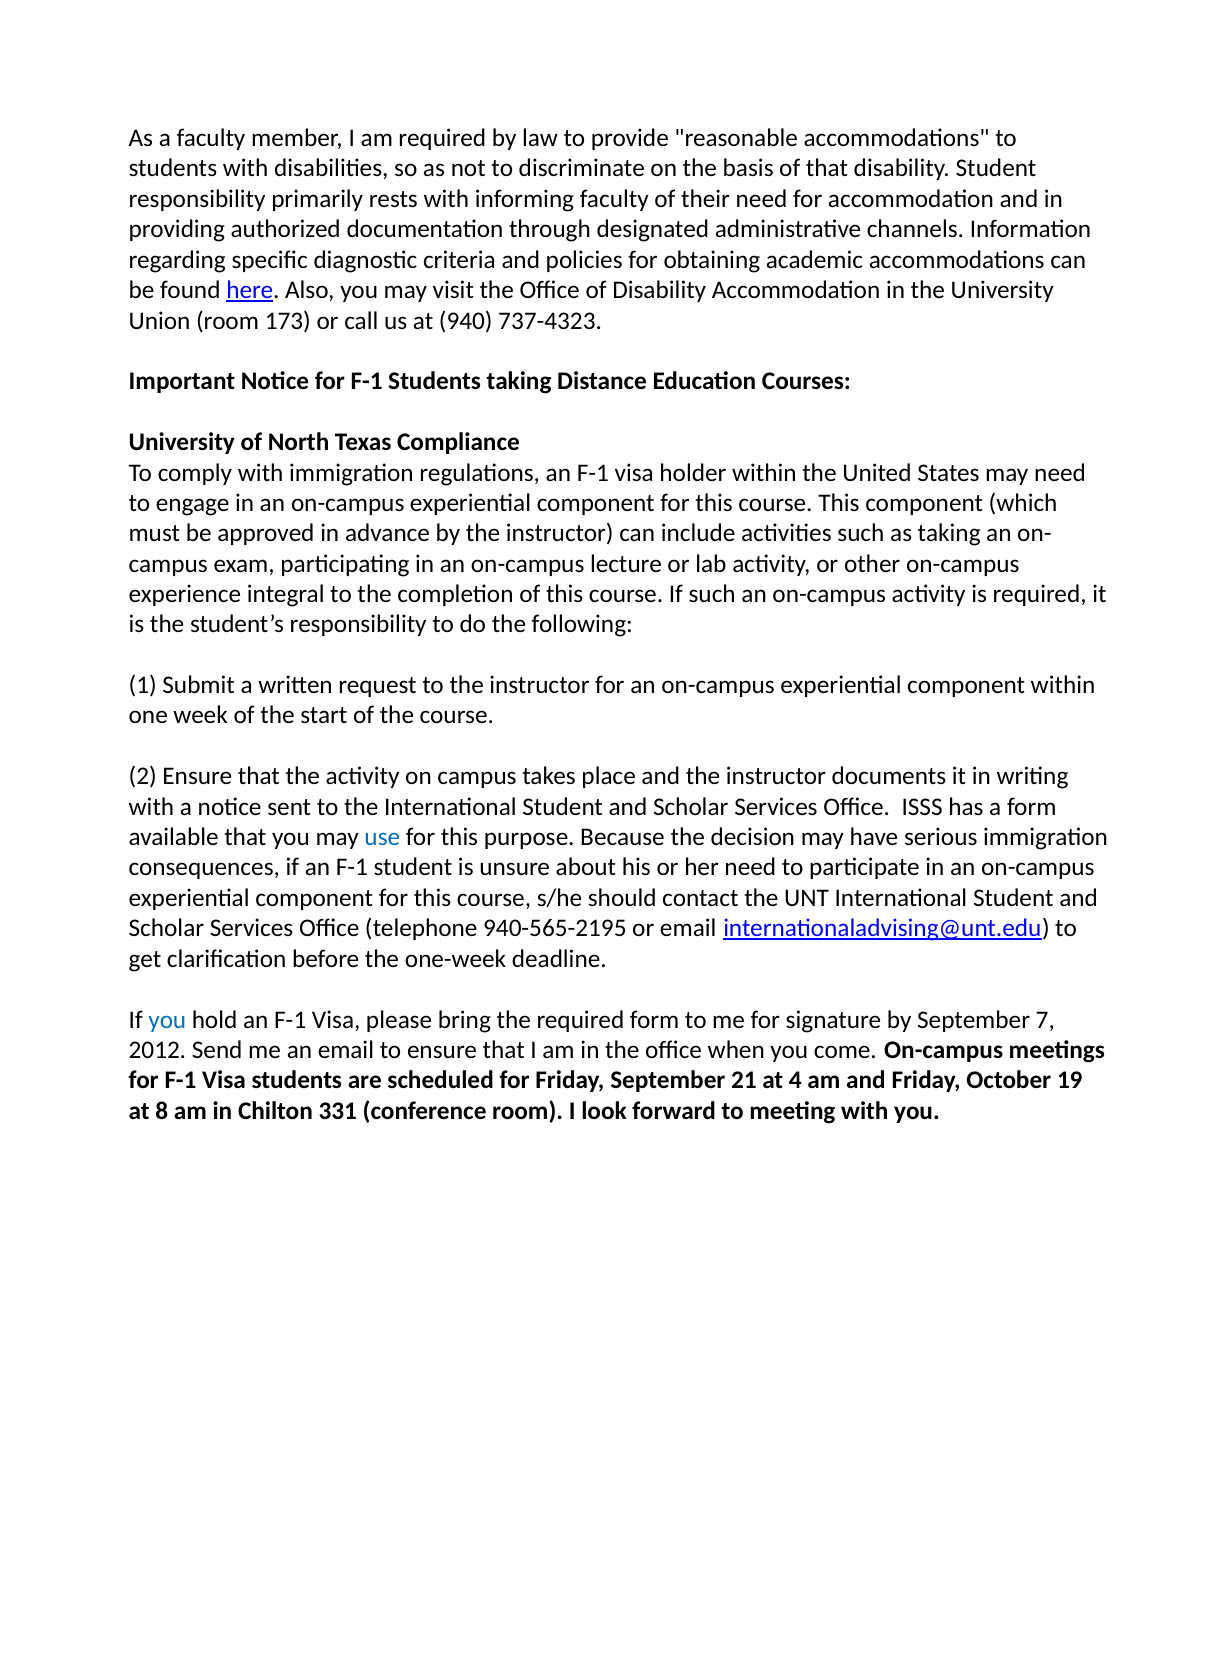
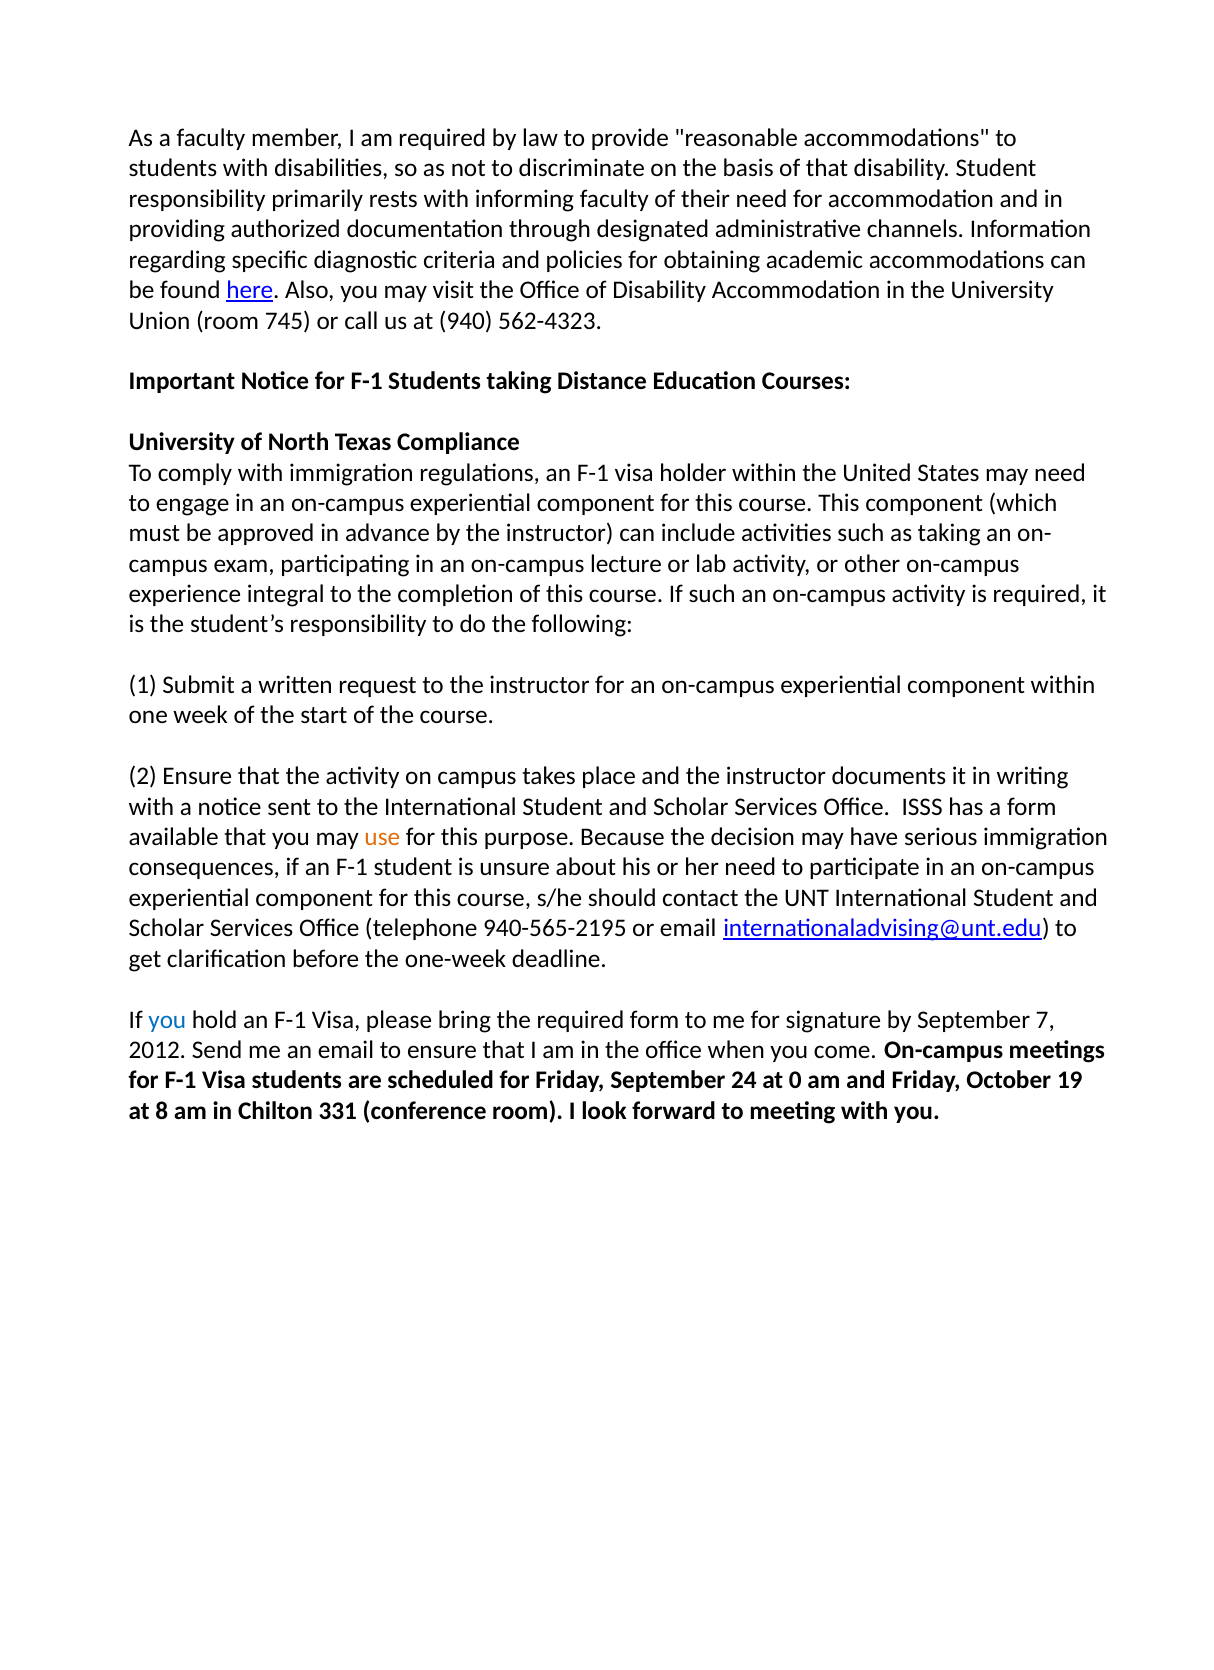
173: 173 -> 745
737-4323: 737-4323 -> 562-4323
use colour: blue -> orange
21: 21 -> 24
4: 4 -> 0
